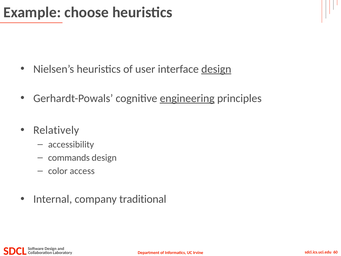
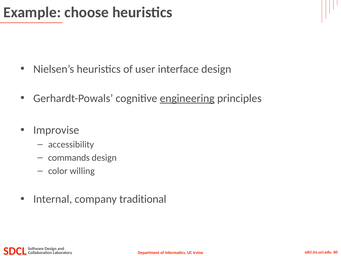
design at (216, 69) underline: present -> none
Relatively: Relatively -> Improvise
access: access -> willing
